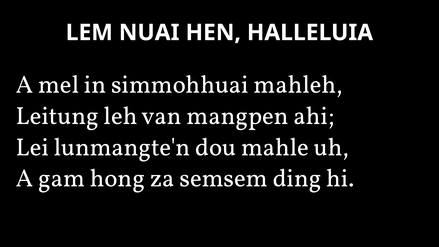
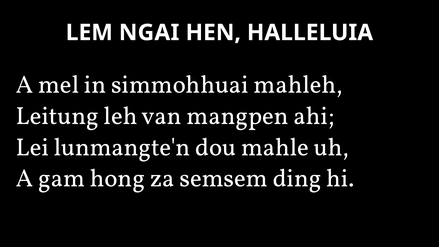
NUAI: NUAI -> NGAI
